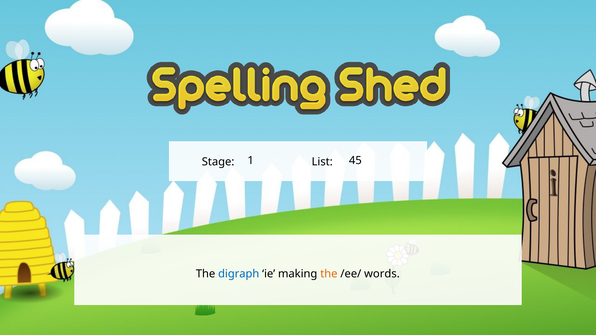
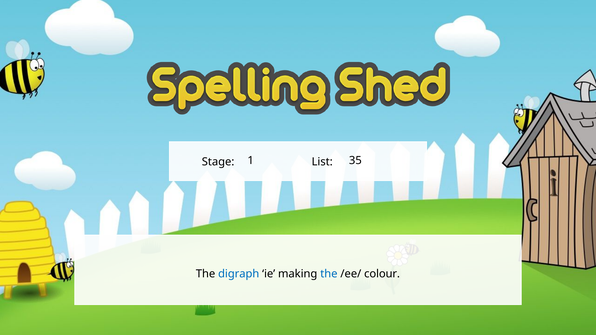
45: 45 -> 35
the at (329, 274) colour: orange -> blue
words: words -> colour
